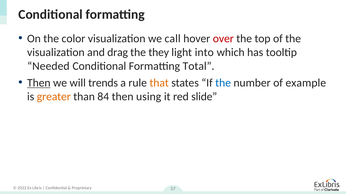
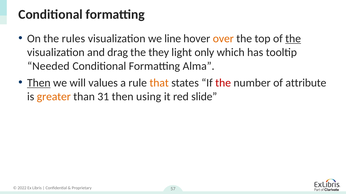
color: color -> rules
call: call -> line
over colour: red -> orange
the at (293, 39) underline: none -> present
into: into -> only
Total: Total -> Alma
trends: trends -> values
the at (223, 83) colour: blue -> red
example: example -> attribute
84: 84 -> 31
